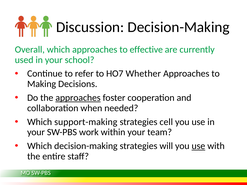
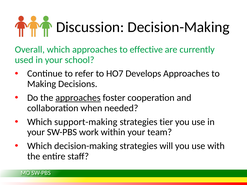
Whether: Whether -> Develops
cell: cell -> tier
use at (198, 146) underline: present -> none
